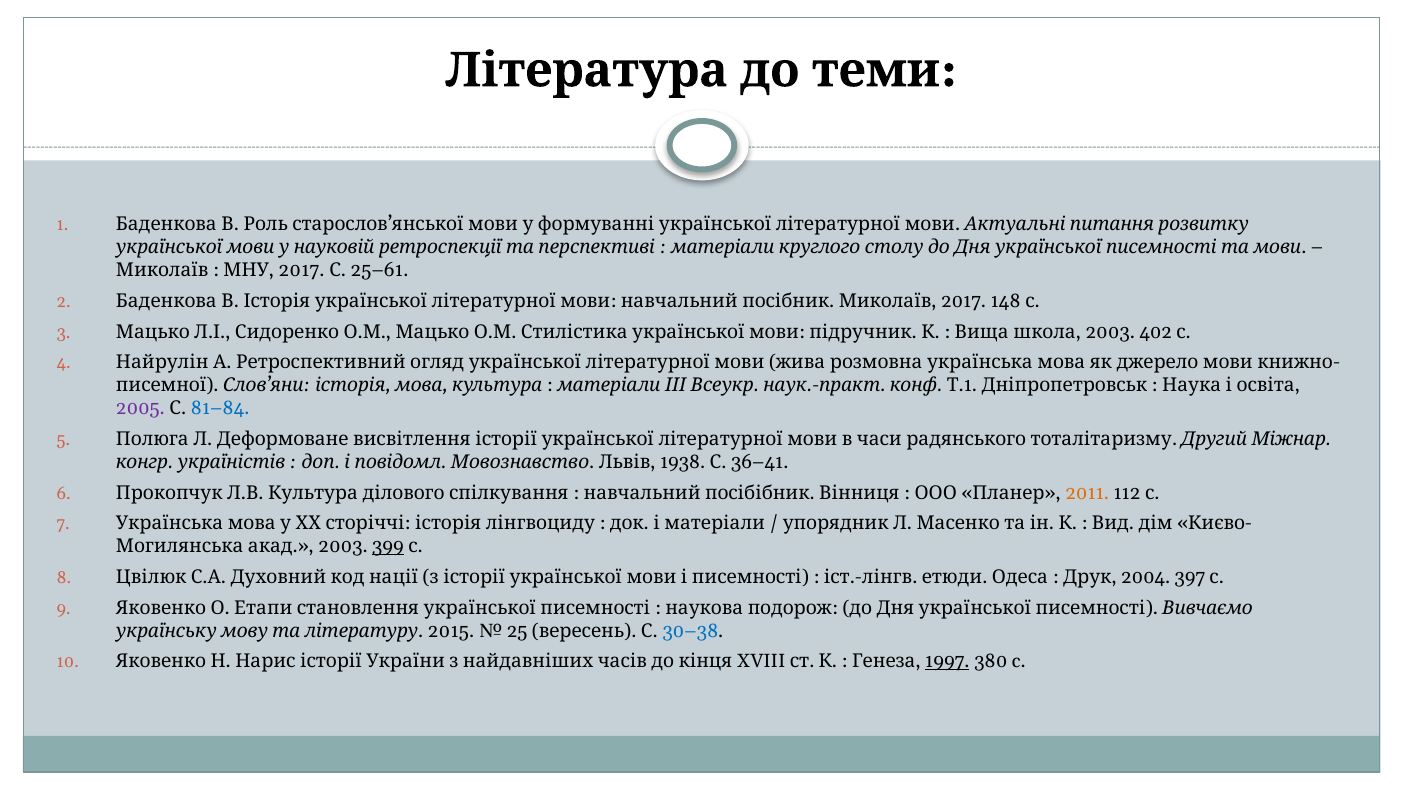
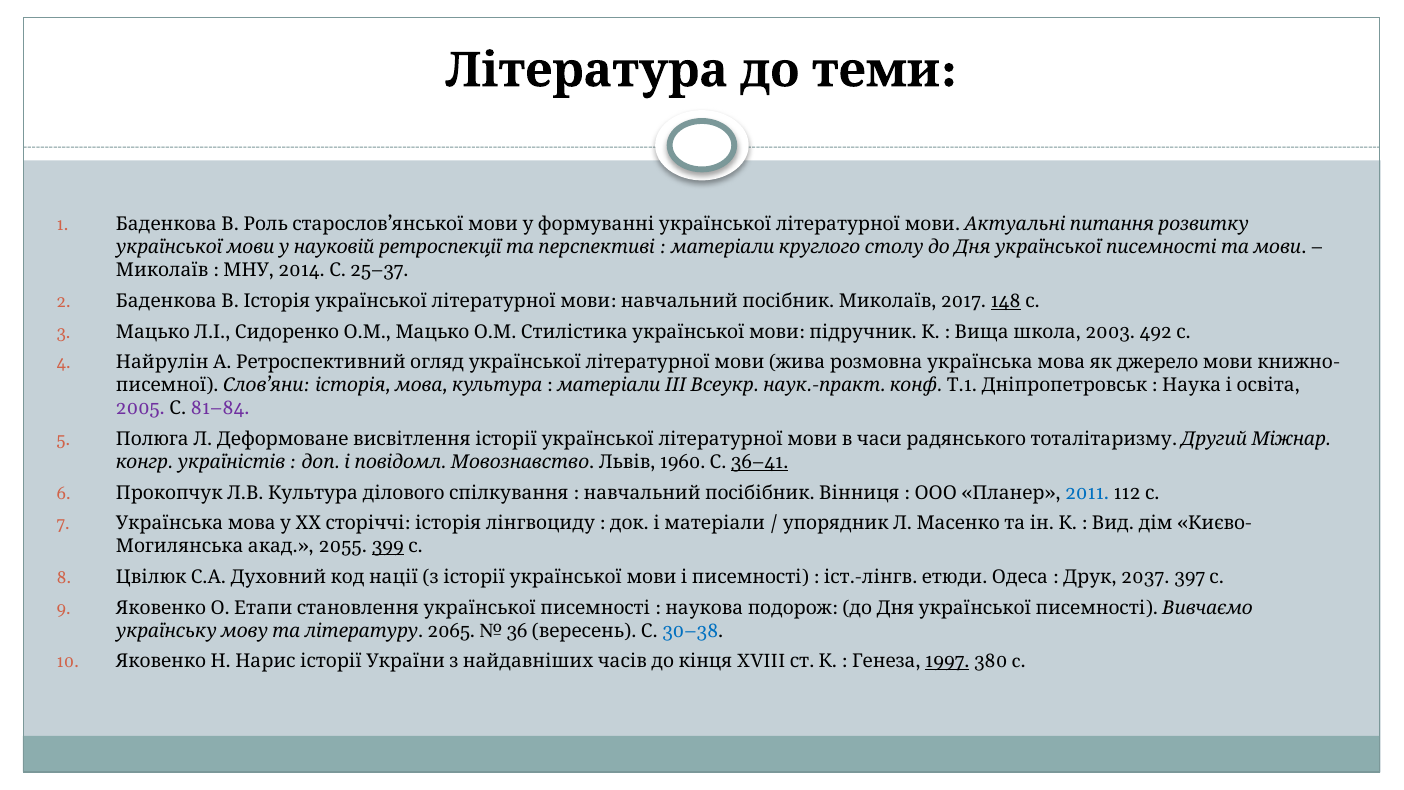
2017 at (302, 270): 2017 -> 2014
25–61: 25–61 -> 25–37
148 underline: none -> present
402: 402 -> 492
81–84 colour: blue -> purple
1938: 1938 -> 1960
36–41 underline: none -> present
2011 colour: orange -> blue
2003 at (343, 546): 2003 -> 2055
2004: 2004 -> 2037
2015: 2015 -> 2065
25: 25 -> 36
